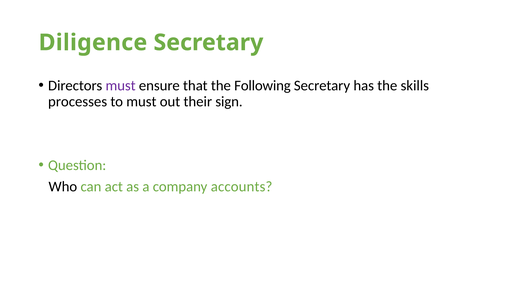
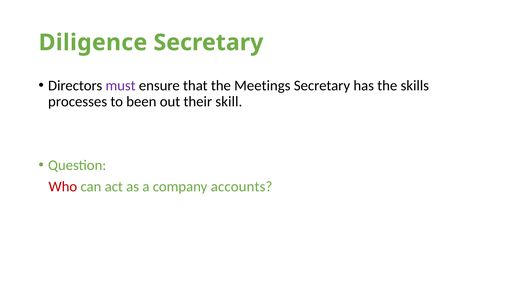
Following: Following -> Meetings
to must: must -> been
sign: sign -> skill
Who colour: black -> red
